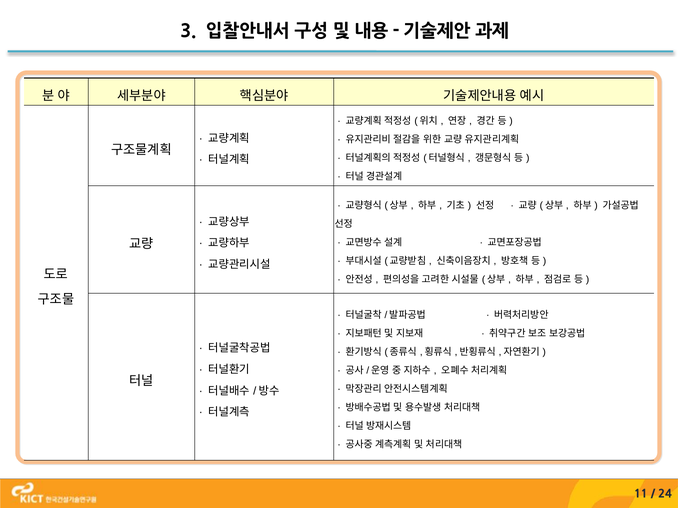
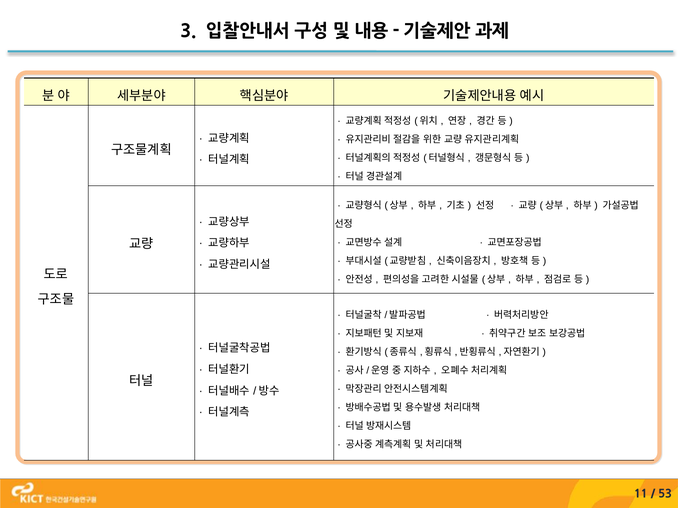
24: 24 -> 53
